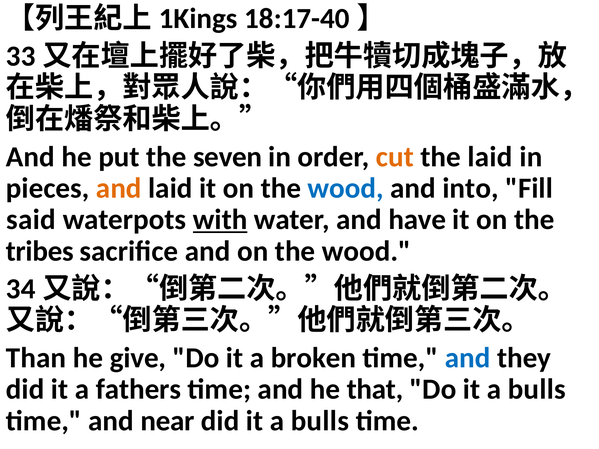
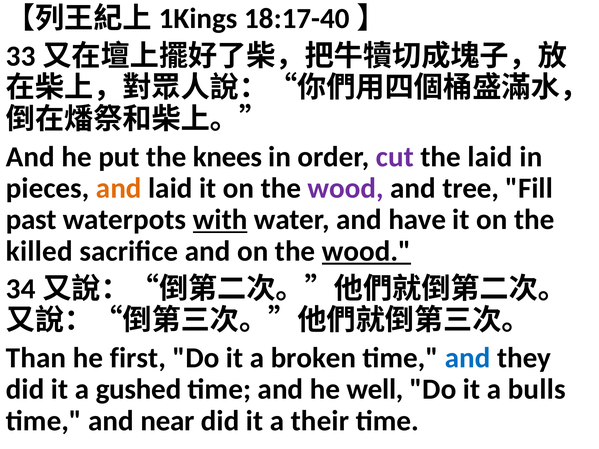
seven: seven -> knees
cut colour: orange -> purple
wood at (346, 188) colour: blue -> purple
into: into -> tree
said: said -> past
tribes: tribes -> killed
wood at (366, 251) underline: none -> present
give: give -> first
fathers: fathers -> gushed
that: that -> well
did it a bulls: bulls -> their
